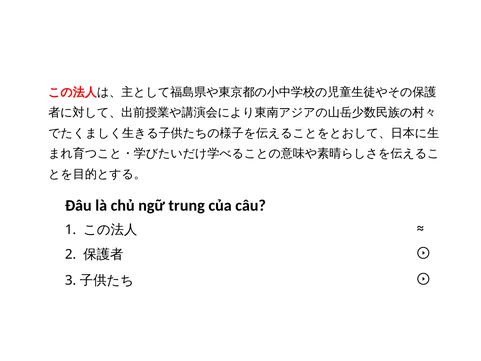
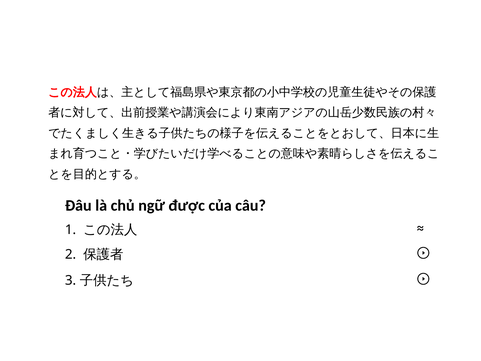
trung: trung -> được
